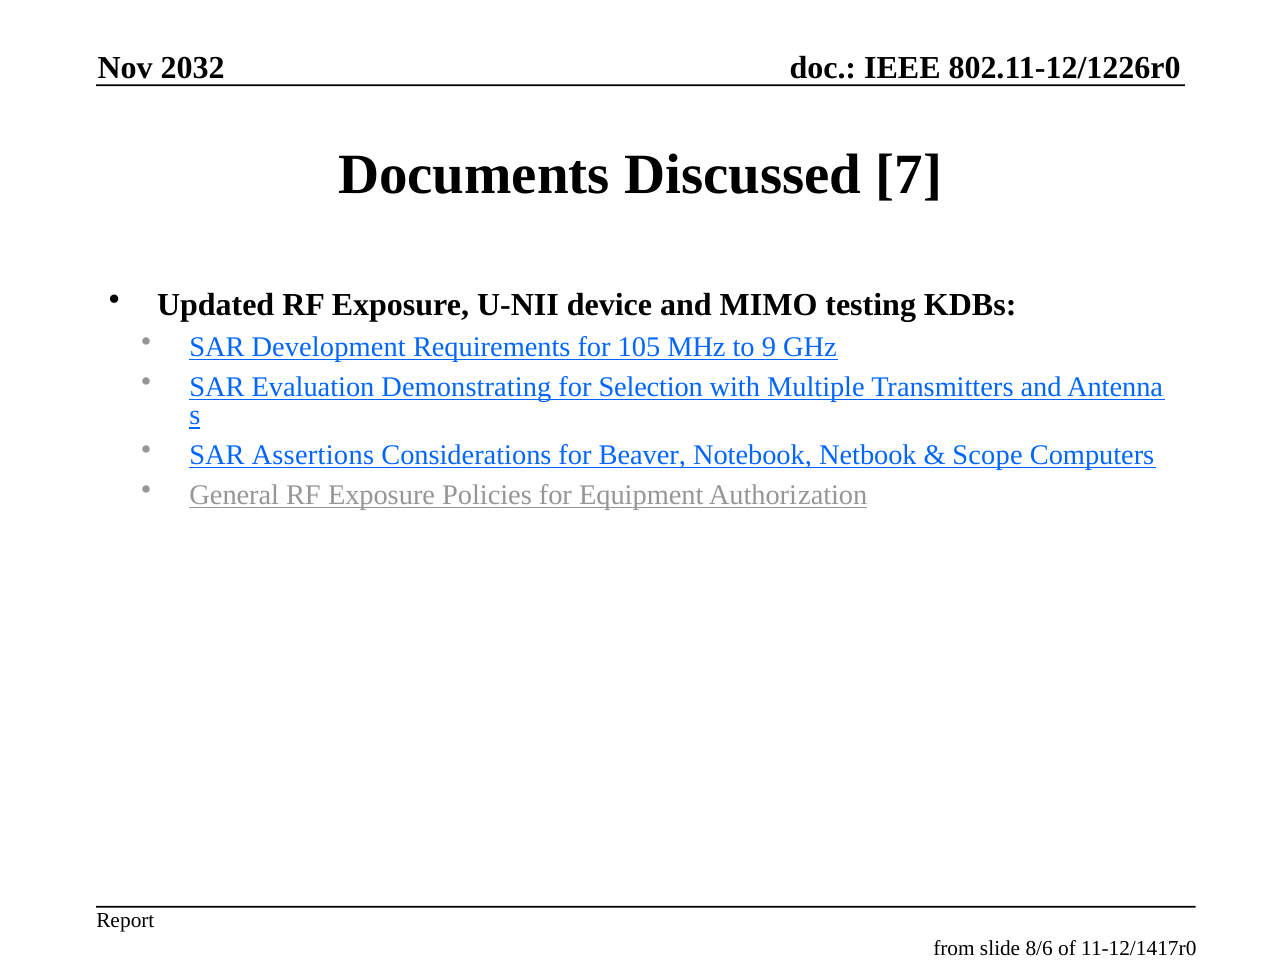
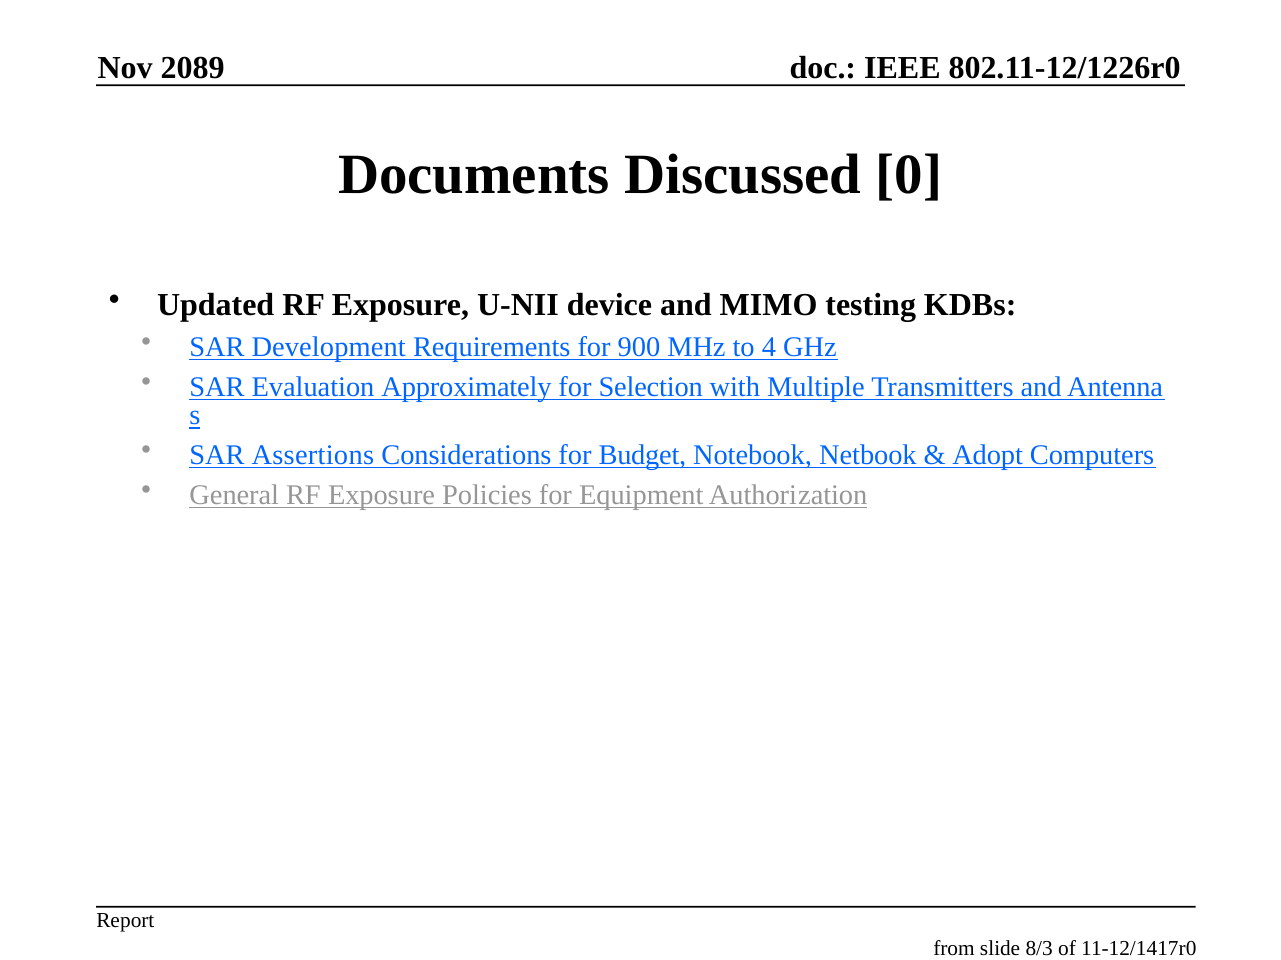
2032: 2032 -> 2089
7: 7 -> 0
105: 105 -> 900
9: 9 -> 4
Demonstrating: Demonstrating -> Approximately
Beaver: Beaver -> Budget
Scope: Scope -> Adopt
8/6: 8/6 -> 8/3
